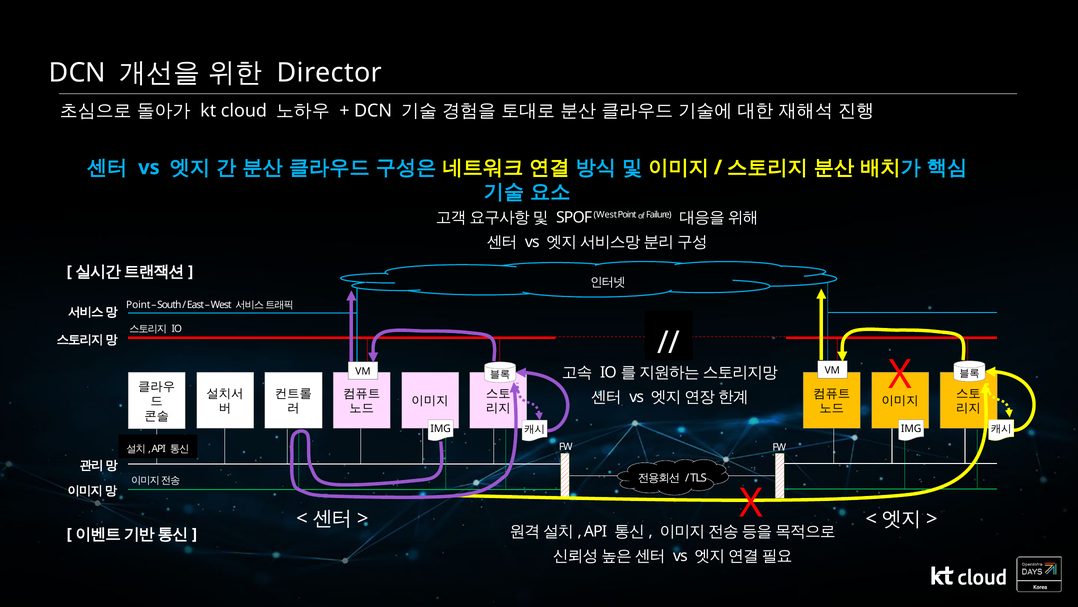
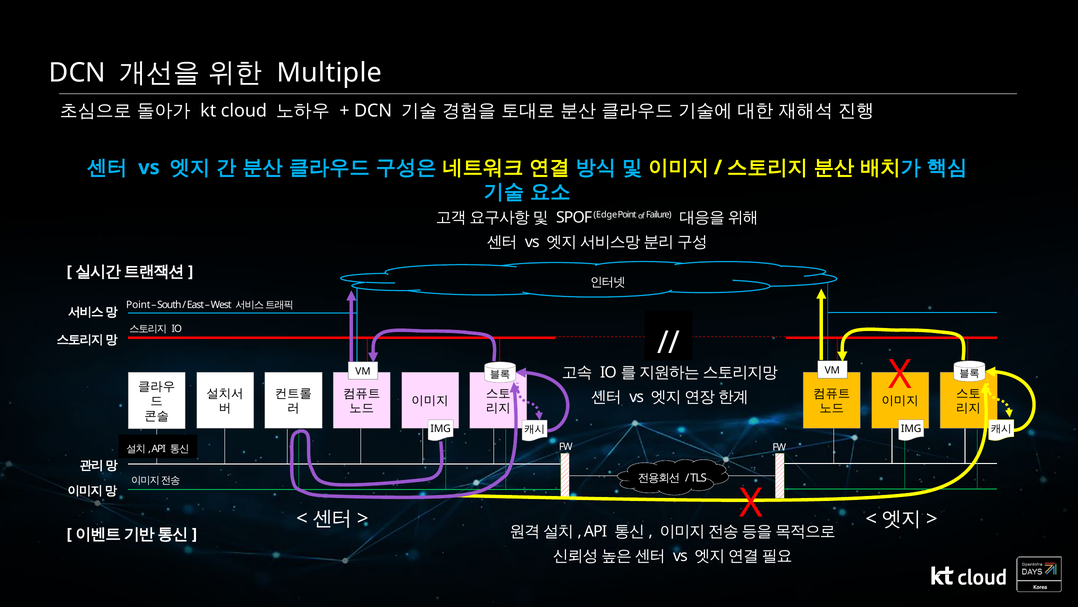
Director: Director -> Multiple
SPOF West: West -> Edge
